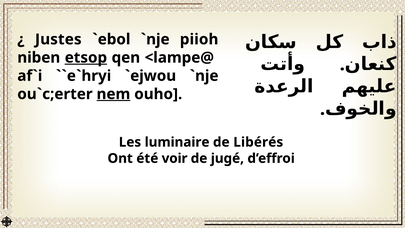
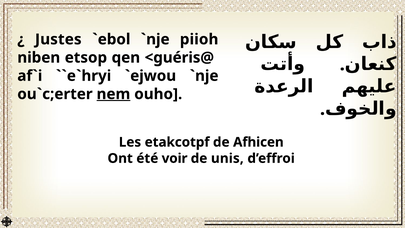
etsop underline: present -> none
<lampe@: <lampe@ -> <guéris@
luminaire: luminaire -> etakcotpf
Libérés: Libérés -> Afhicen
jugé: jugé -> unis
